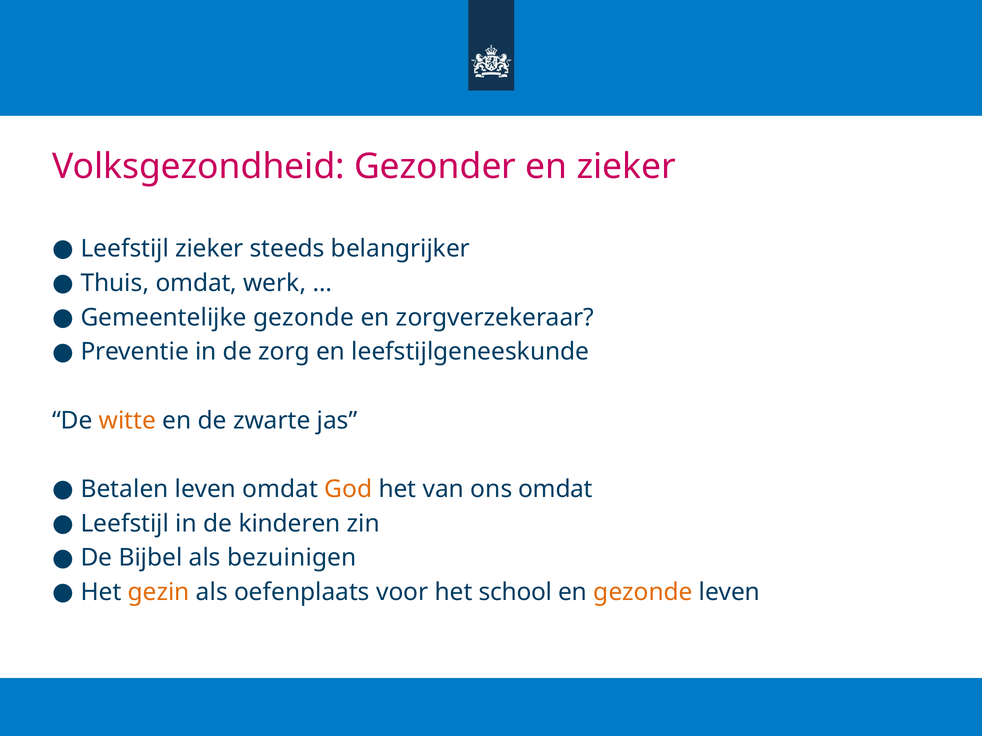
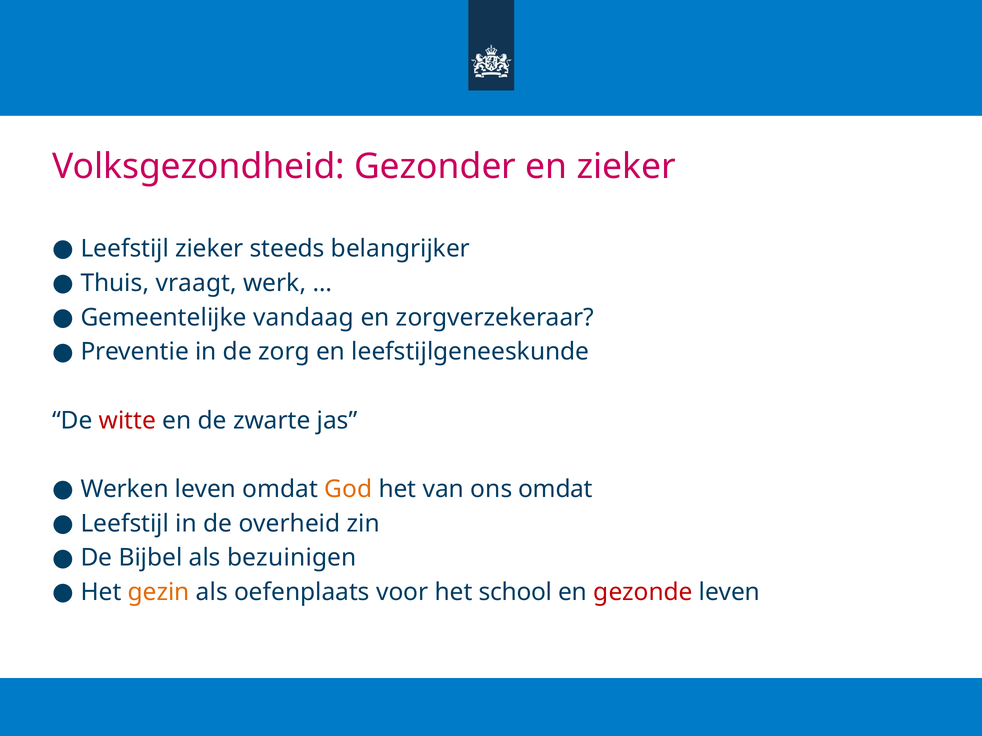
Thuis omdat: omdat -> vraagt
Gemeentelijke gezonde: gezonde -> vandaag
witte colour: orange -> red
Betalen: Betalen -> Werken
kinderen: kinderen -> overheid
gezonde at (643, 593) colour: orange -> red
